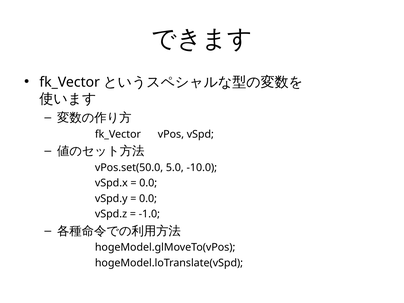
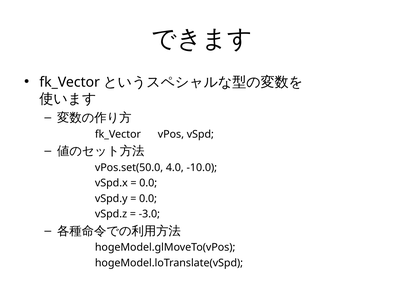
5.0: 5.0 -> 4.0
-1.0: -1.0 -> -3.0
